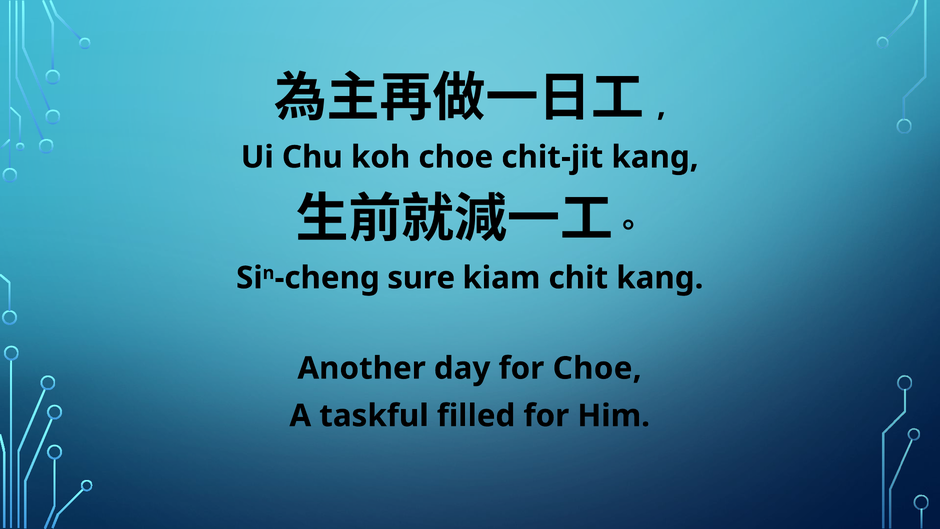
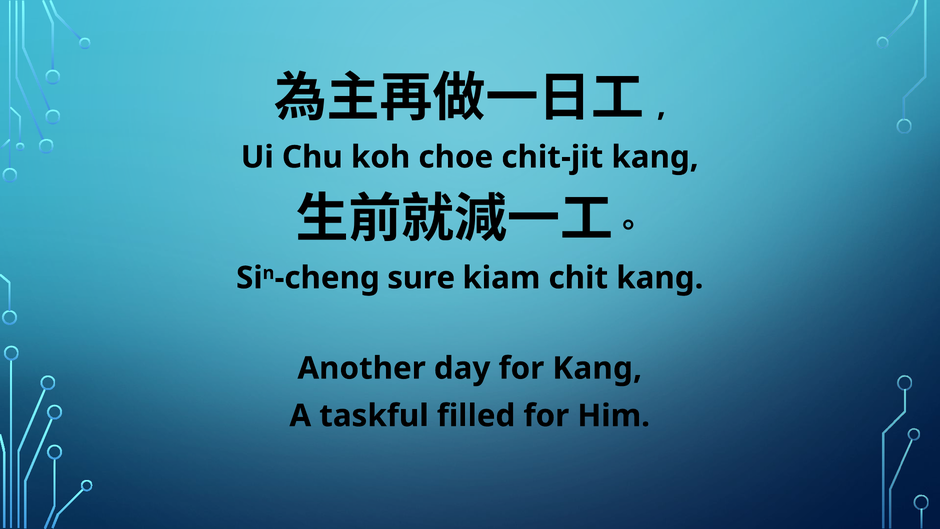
for Choe: Choe -> Kang
